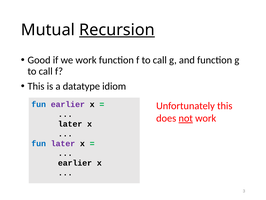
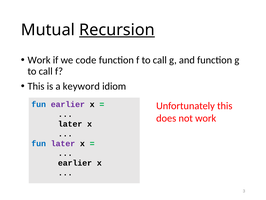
Good at (39, 60): Good -> Work
we work: work -> code
datatype: datatype -> keyword
not underline: present -> none
